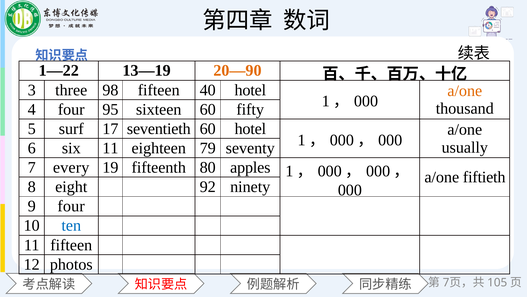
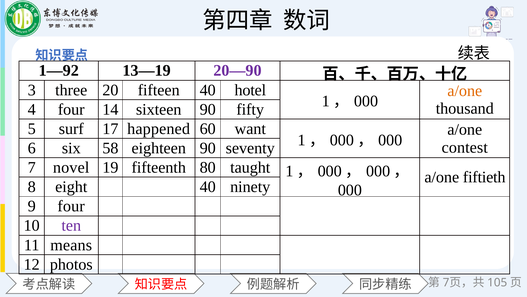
1—22: 1—22 -> 1—92
20—90 colour: orange -> purple
98: 98 -> 20
95: 95 -> 14
sixteen 60: 60 -> 90
seventieth: seventieth -> happened
60 hotel: hotel -> want
usually: usually -> contest
six 11: 11 -> 58
eighteen 79: 79 -> 90
every: every -> novel
apples: apples -> taught
eight 92: 92 -> 40
ten colour: blue -> purple
11 fifteen: fifteen -> means
